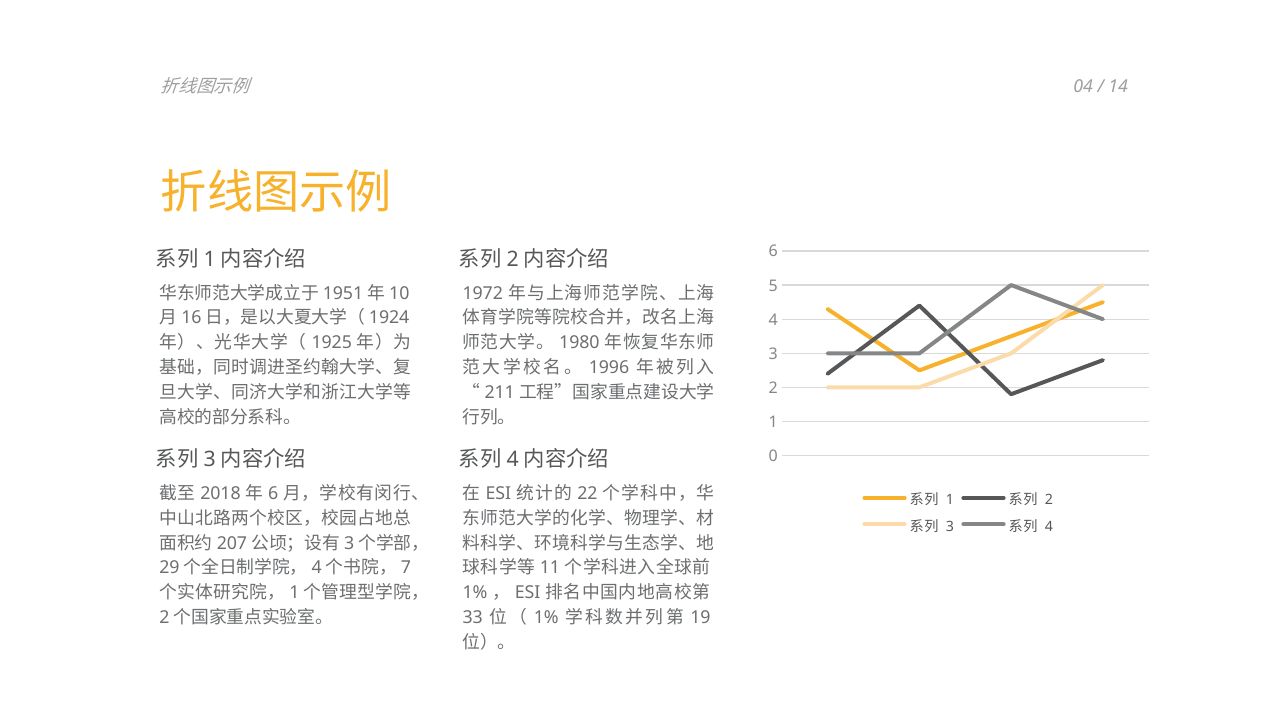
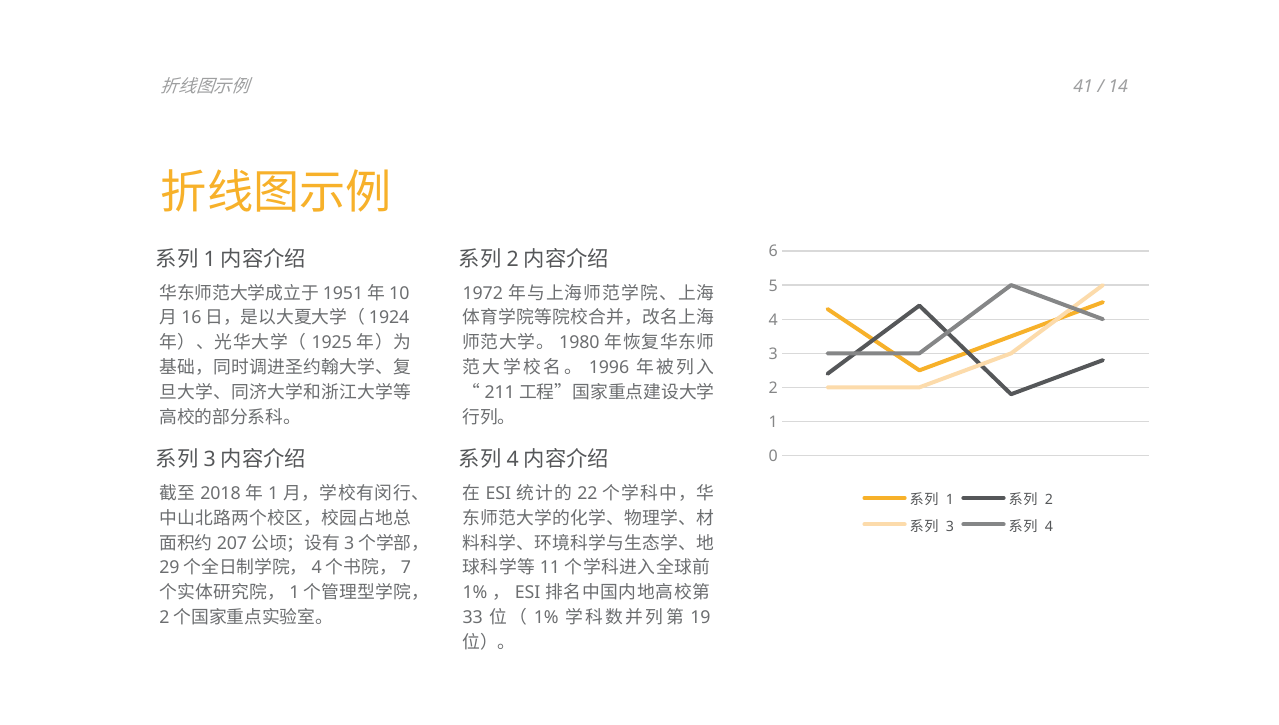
04: 04 -> 41
6 at (273, 494): 6 -> 1
